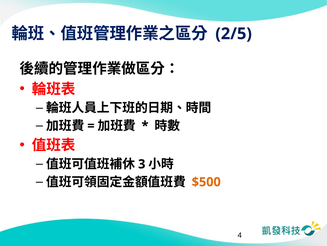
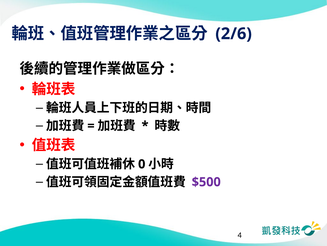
2/5: 2/5 -> 2/6
3: 3 -> 0
$500 colour: orange -> purple
